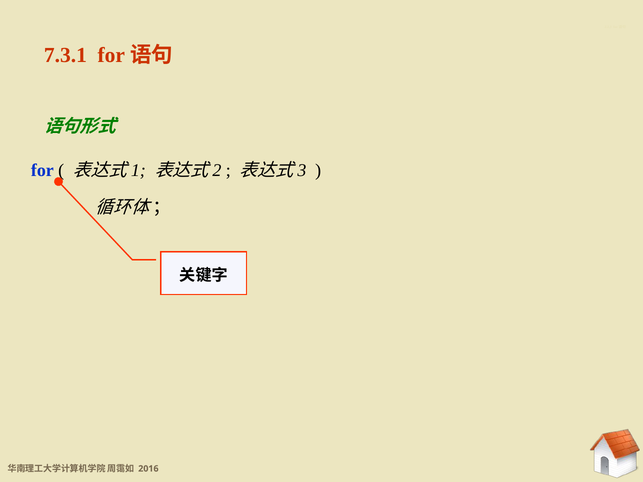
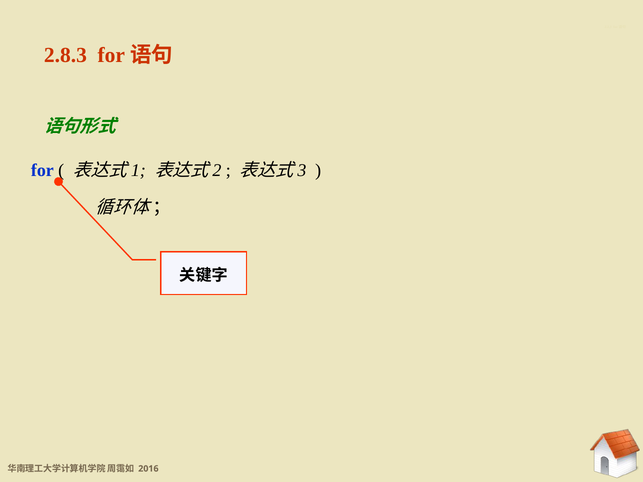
7.3.1: 7.3.1 -> 2.8.3
